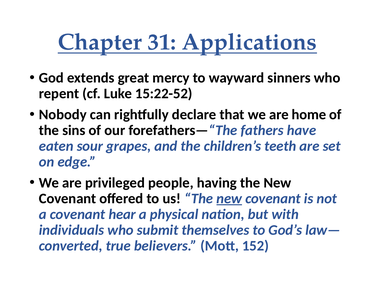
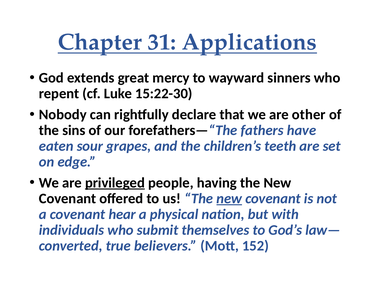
15:22-52: 15:22-52 -> 15:22-30
home: home -> other
privileged underline: none -> present
